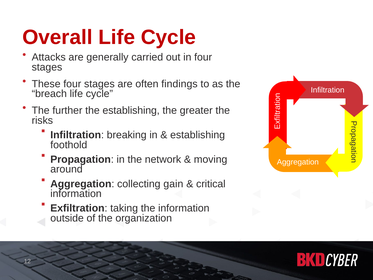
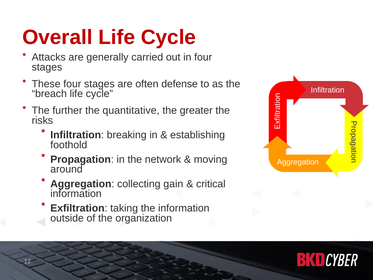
findings: findings -> defense
the establishing: establishing -> quantitative
